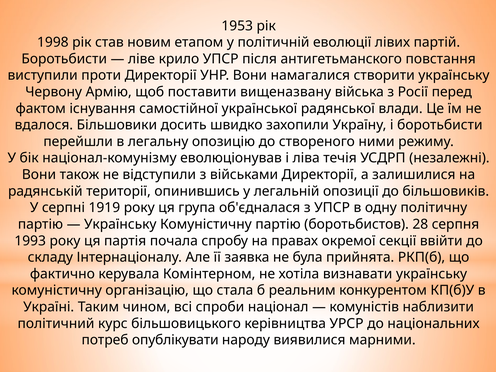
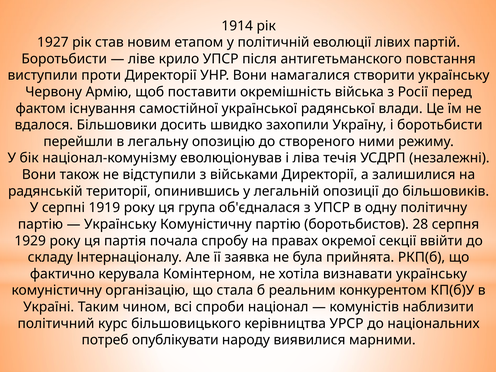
1953: 1953 -> 1914
1998: 1998 -> 1927
вищеназвану: вищеназвану -> окремішність
1993: 1993 -> 1929
